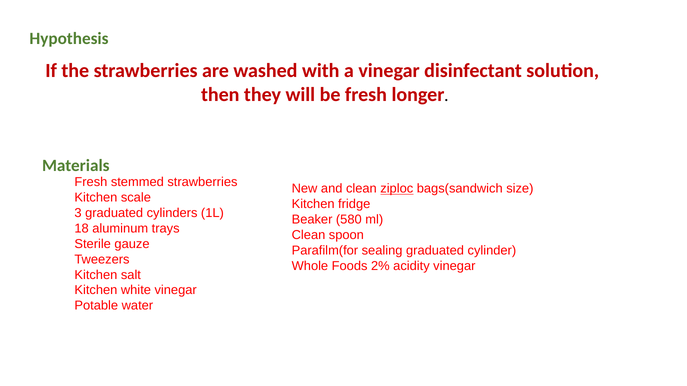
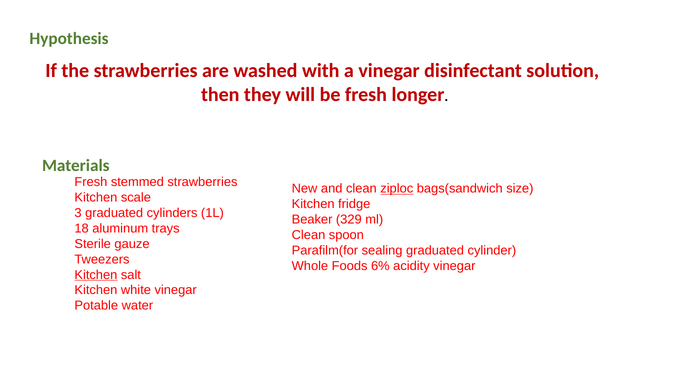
580: 580 -> 329
2%: 2% -> 6%
Kitchen at (96, 275) underline: none -> present
